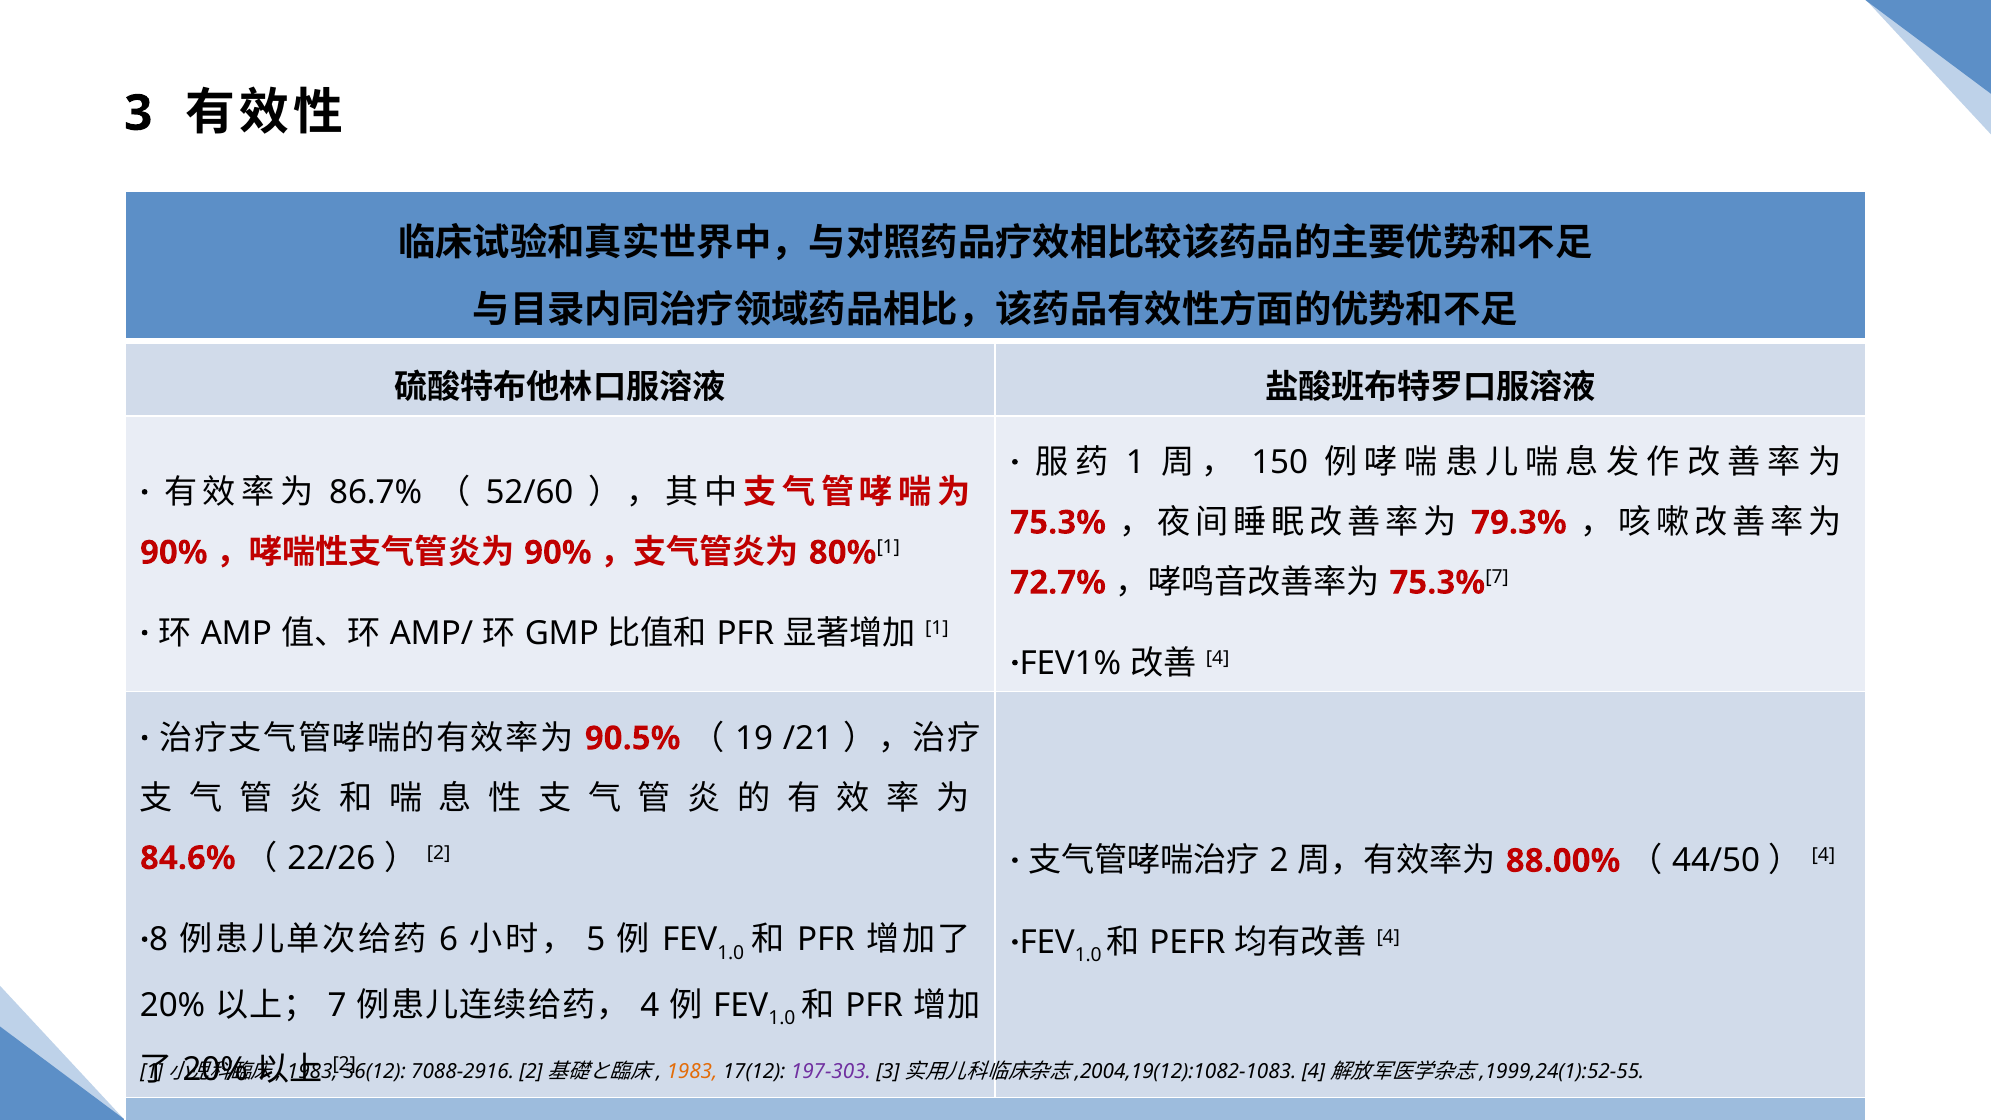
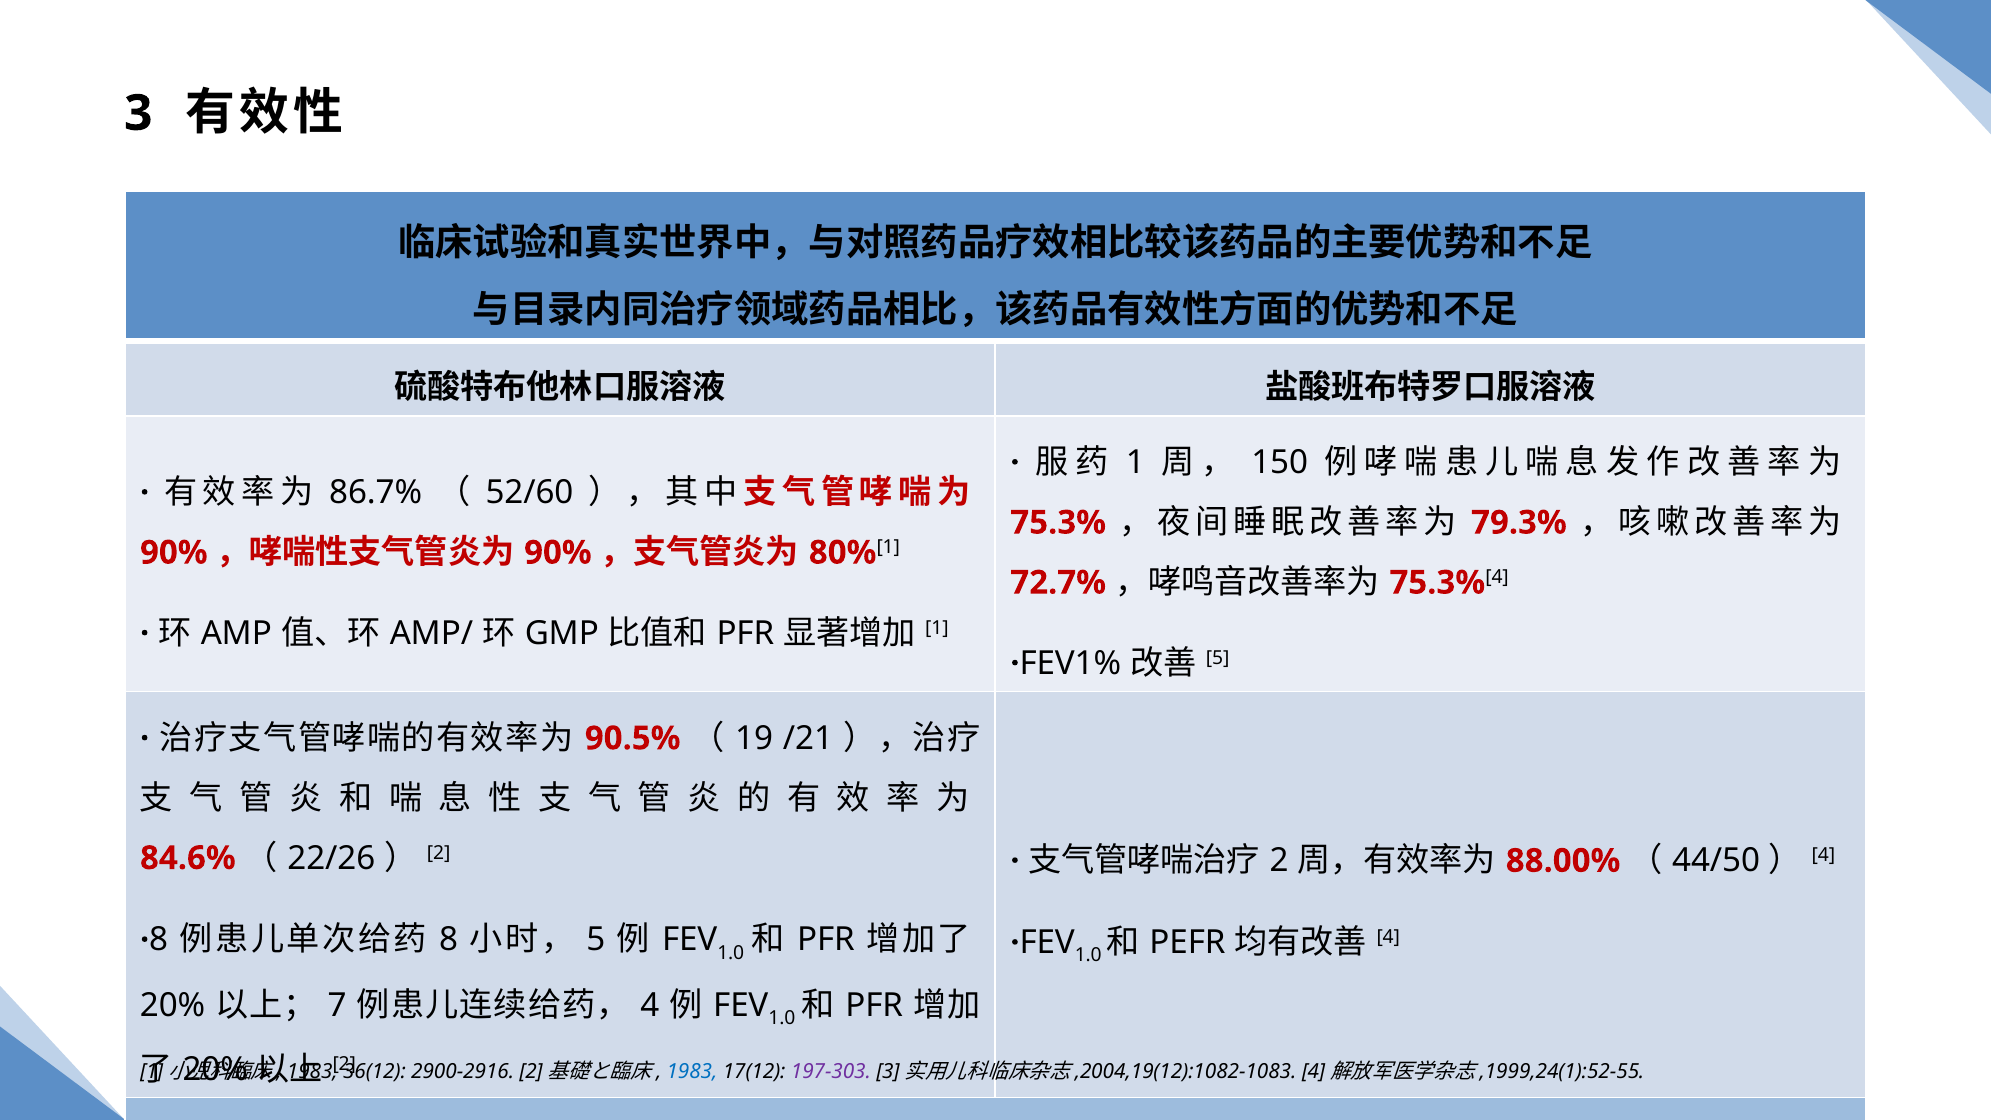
7 at (1497, 577): 7 -> 4
4 at (1218, 658): 4 -> 5
6: 6 -> 8
7088-2916: 7088-2916 -> 2900-2916
1983 at (692, 1072) colour: orange -> blue
